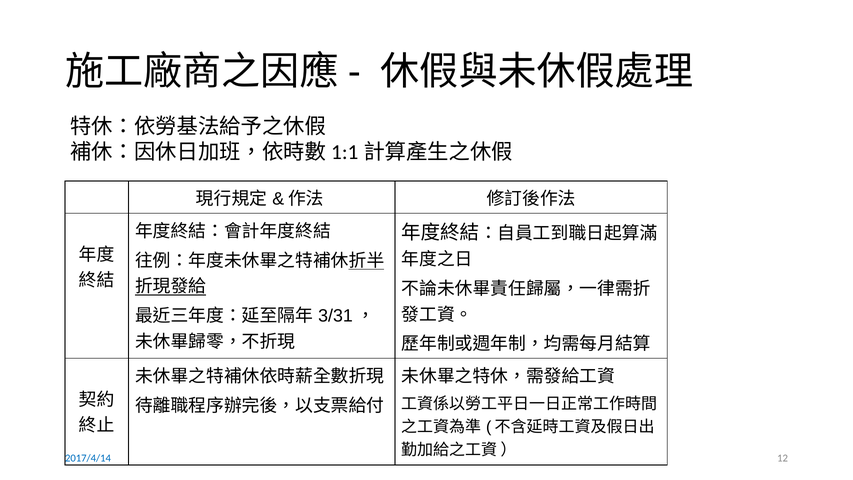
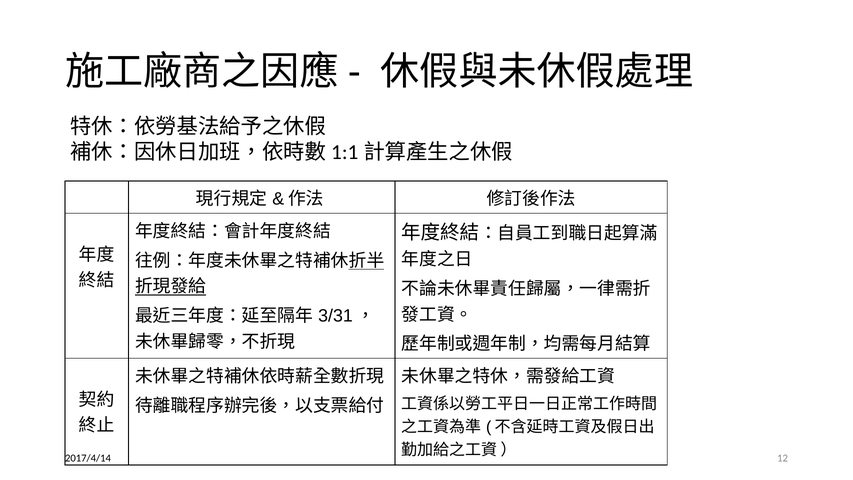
2017/4/14 colour: blue -> black
